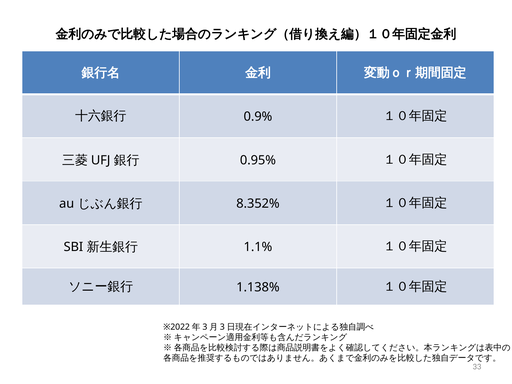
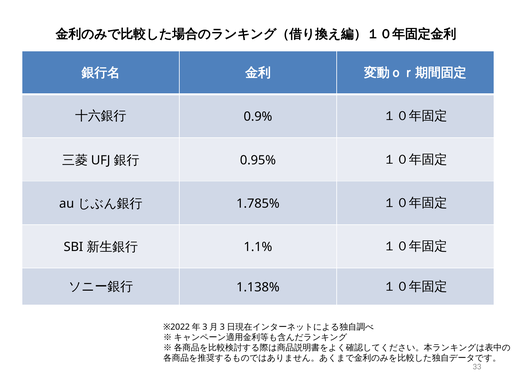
8.352%: 8.352% -> 1.785%
